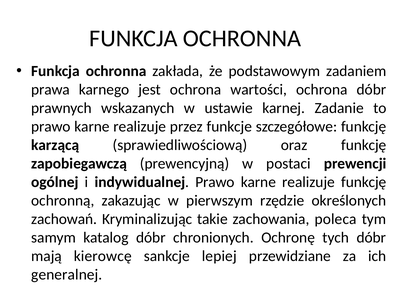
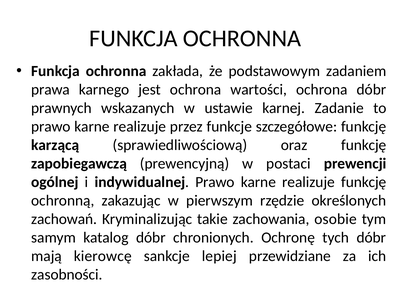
poleca: poleca -> osobie
generalnej: generalnej -> zasobności
